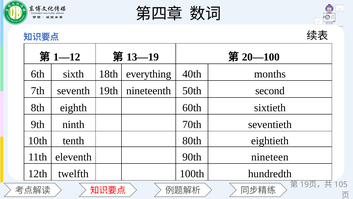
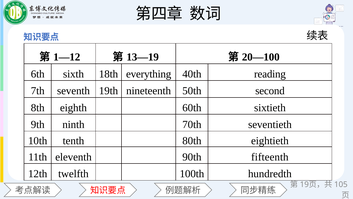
months: months -> reading
nineteen: nineteen -> fifteenth
